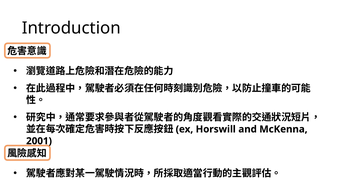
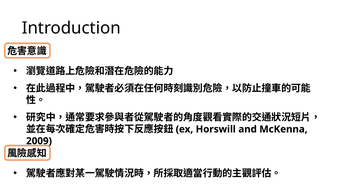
2001: 2001 -> 2009
